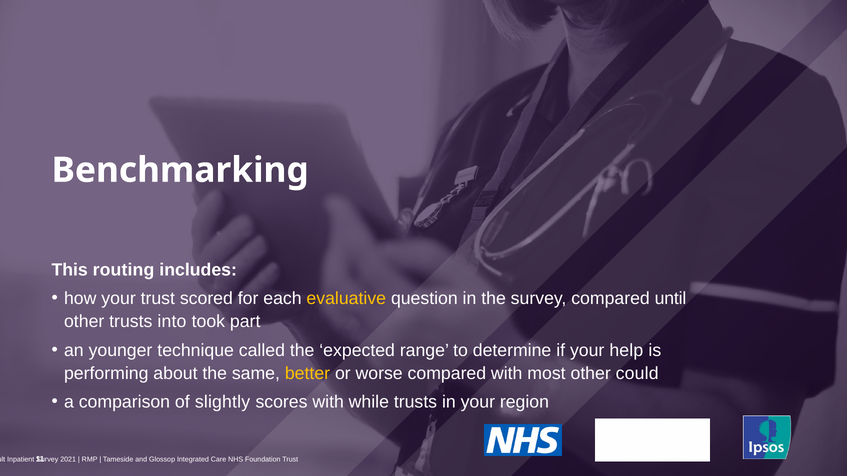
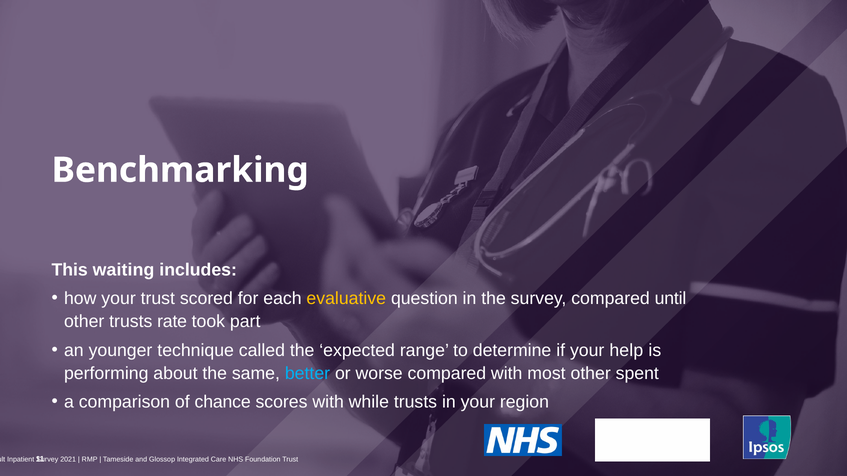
routing: routing -> waiting
into: into -> rate
better colour: yellow -> light blue
could: could -> spent
slightly: slightly -> chance
